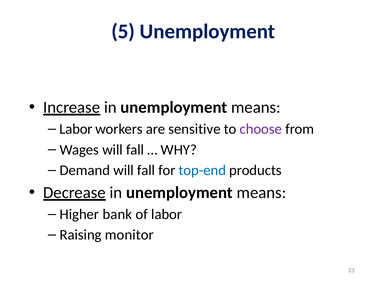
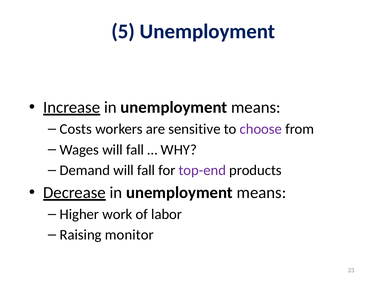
Labor at (76, 129): Labor -> Costs
top-end colour: blue -> purple
bank: bank -> work
